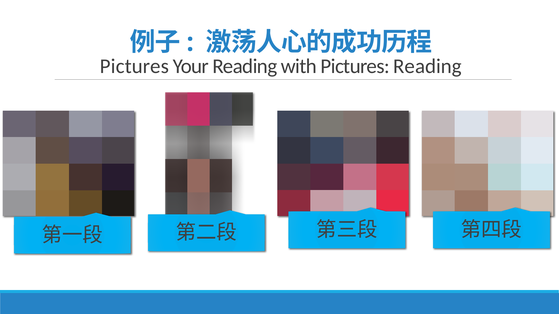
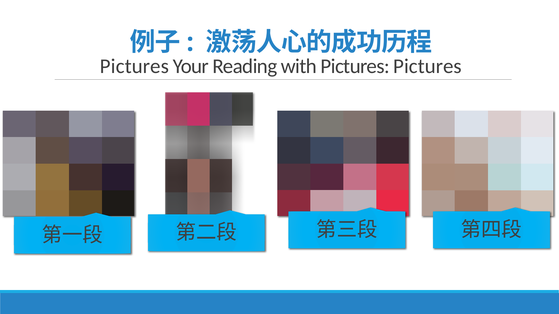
Pictures Reading: Reading -> Pictures
